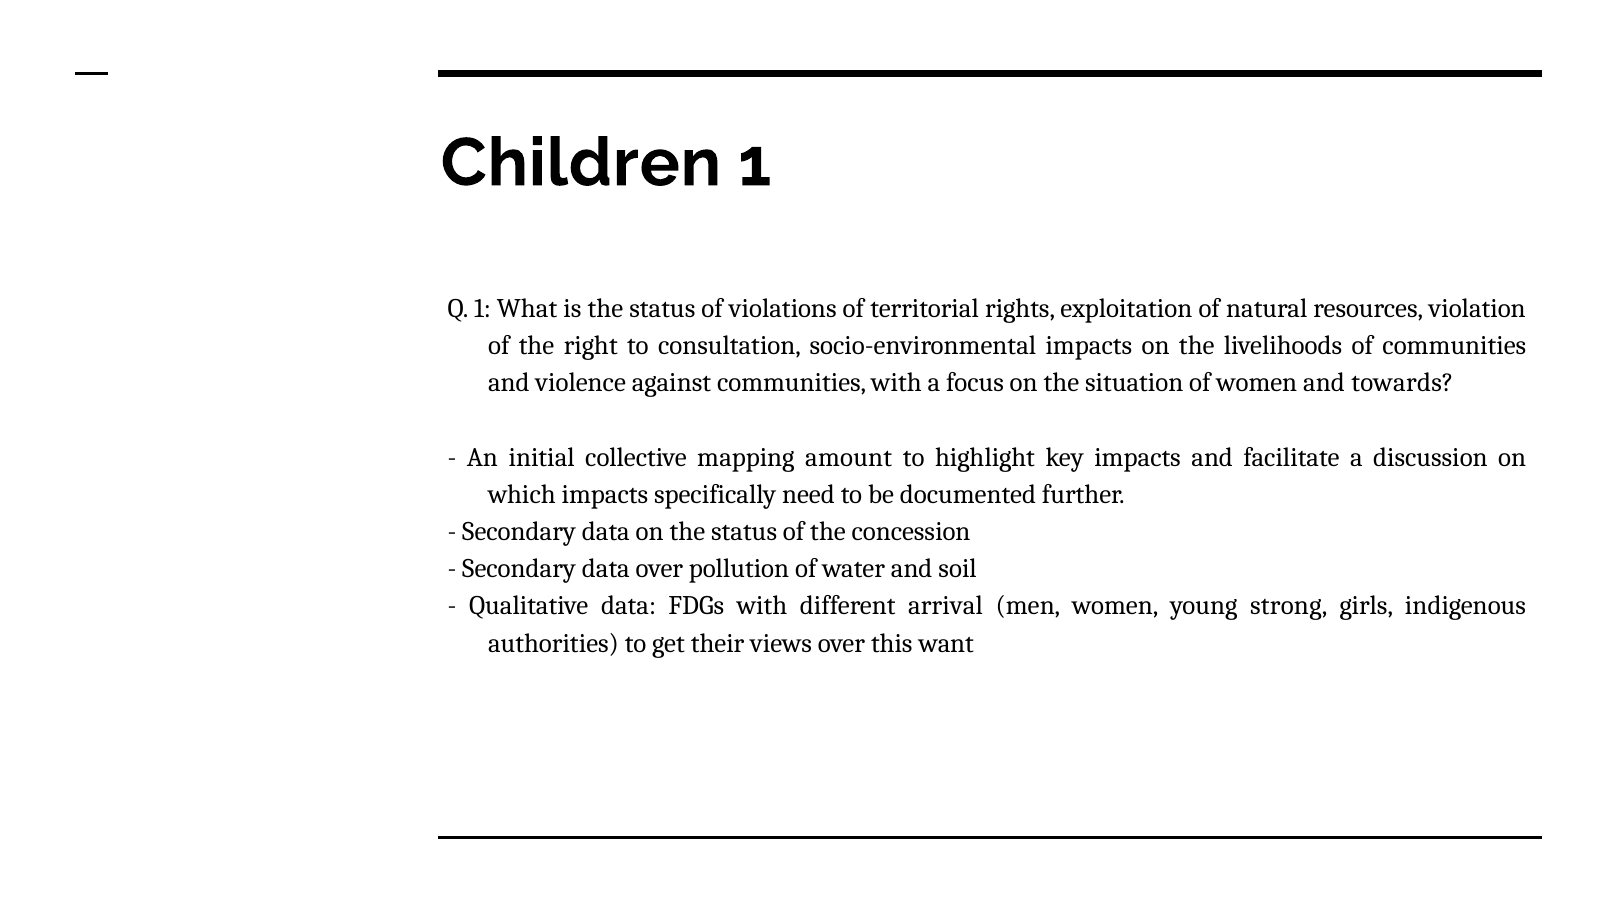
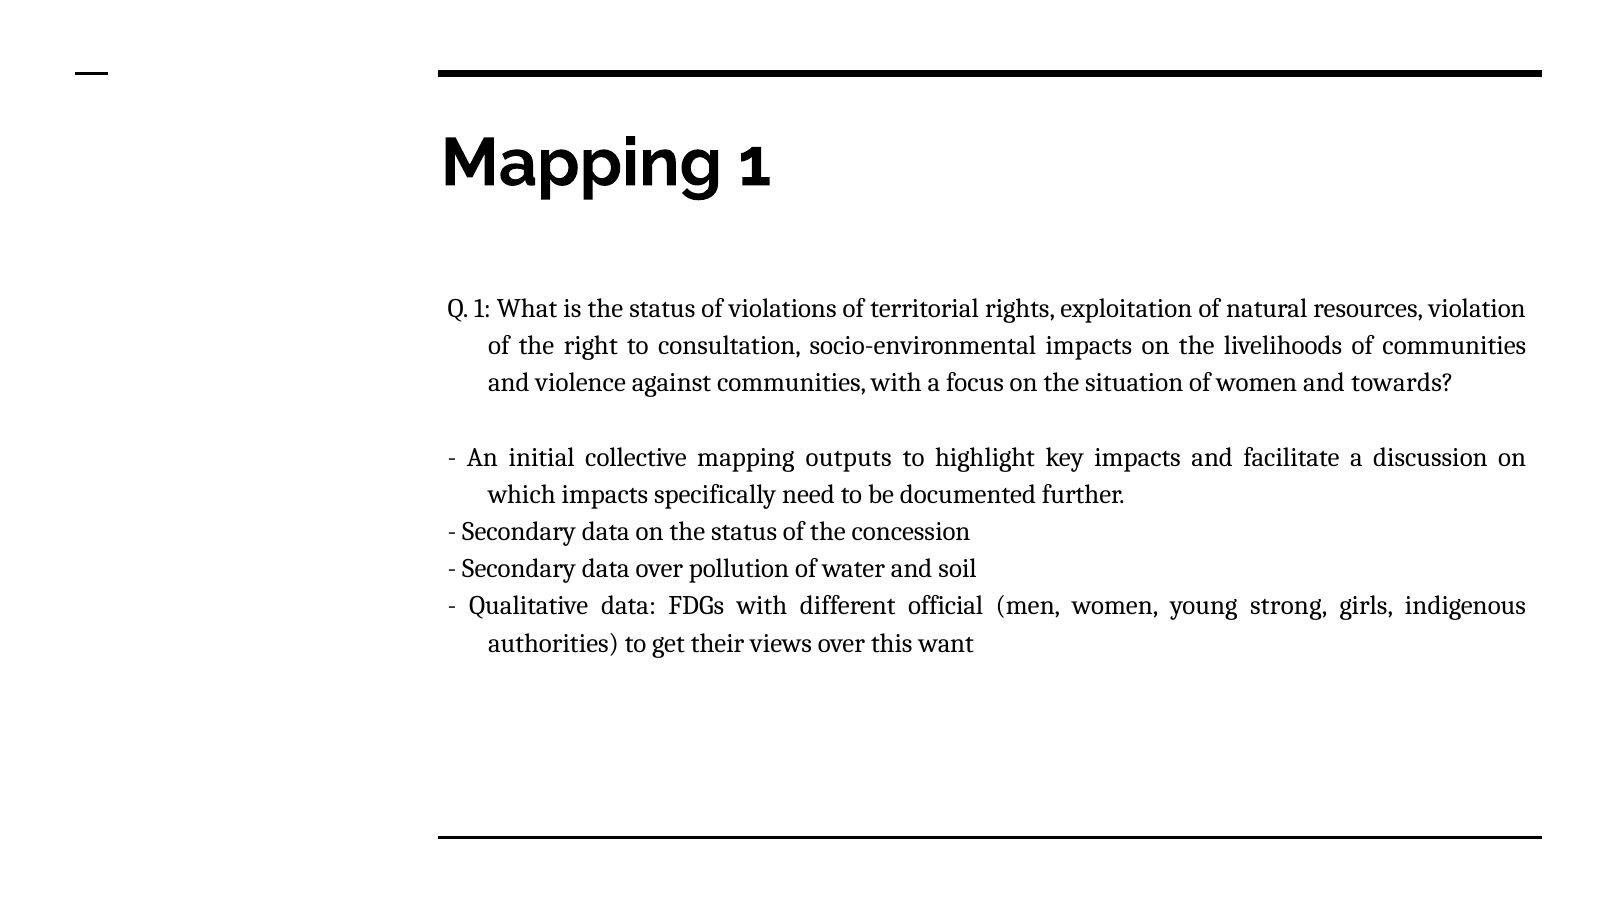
Children at (581, 163): Children -> Mapping
amount: amount -> outputs
arrival: arrival -> official
